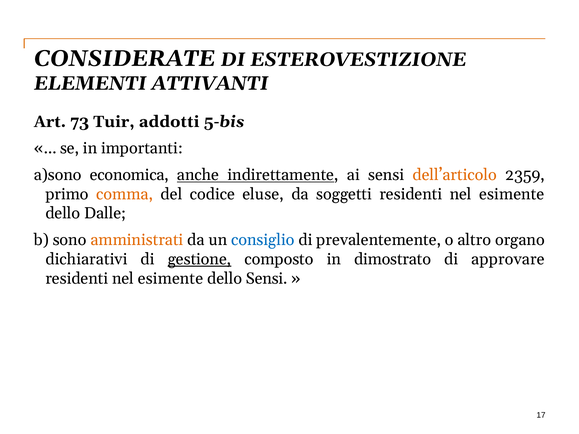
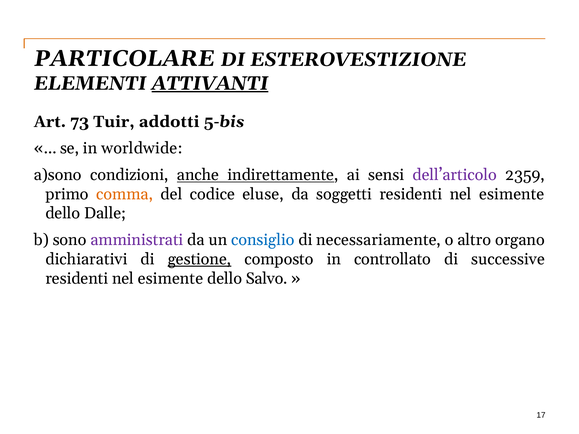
CONSIDERATE: CONSIDERATE -> PARTICOLARE
ATTIVANTI underline: none -> present
importanti: importanti -> worldwide
economica: economica -> condizioni
dell’articolo colour: orange -> purple
amministrati colour: orange -> purple
prevalentemente: prevalentemente -> necessariamente
dimostrato: dimostrato -> controllato
approvare: approvare -> successive
dello Sensi: Sensi -> Salvo
